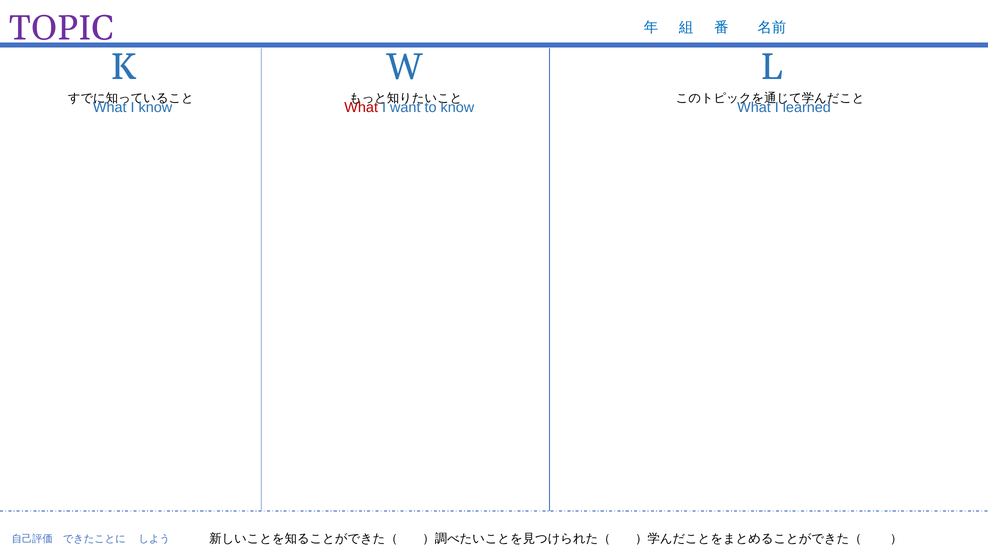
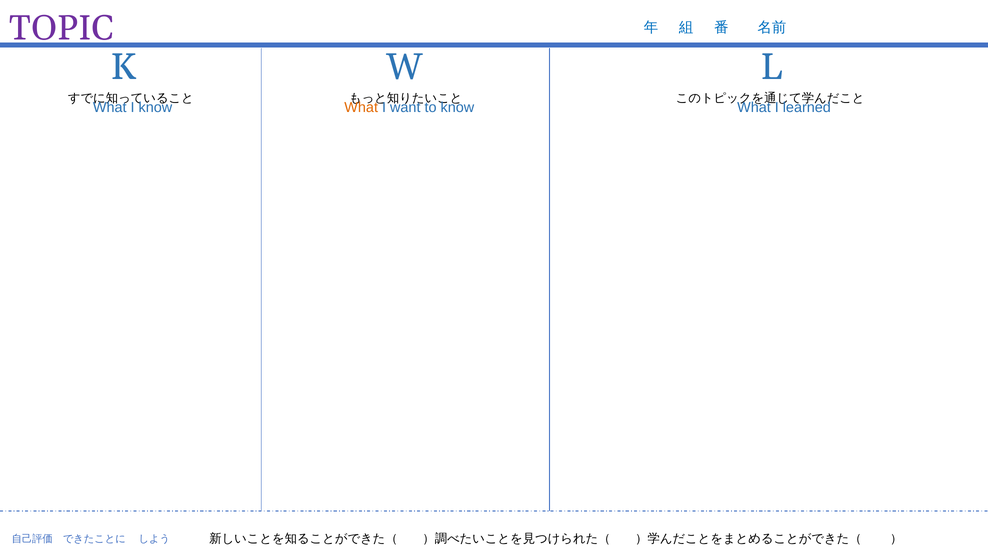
What at (361, 107) colour: red -> orange
